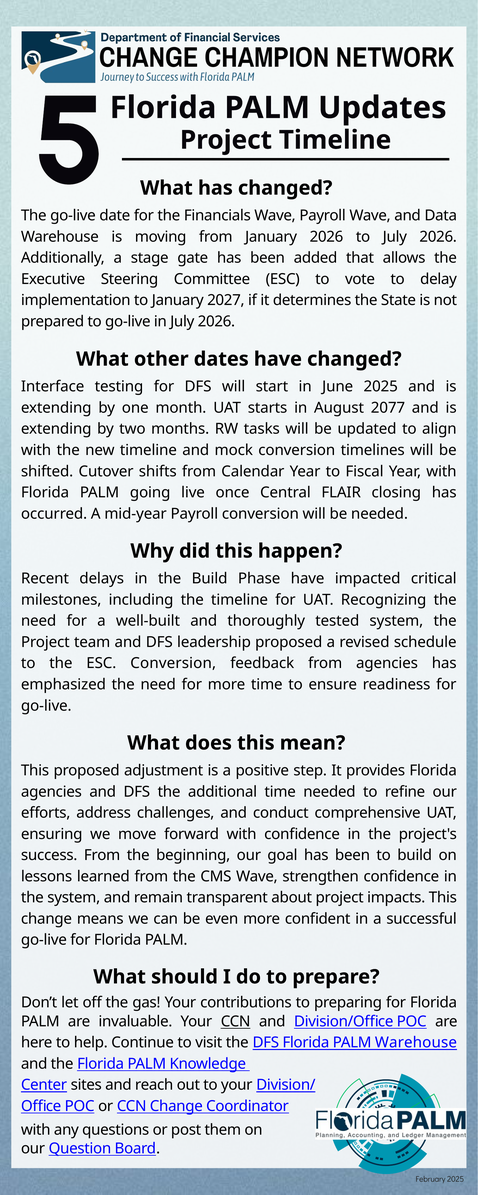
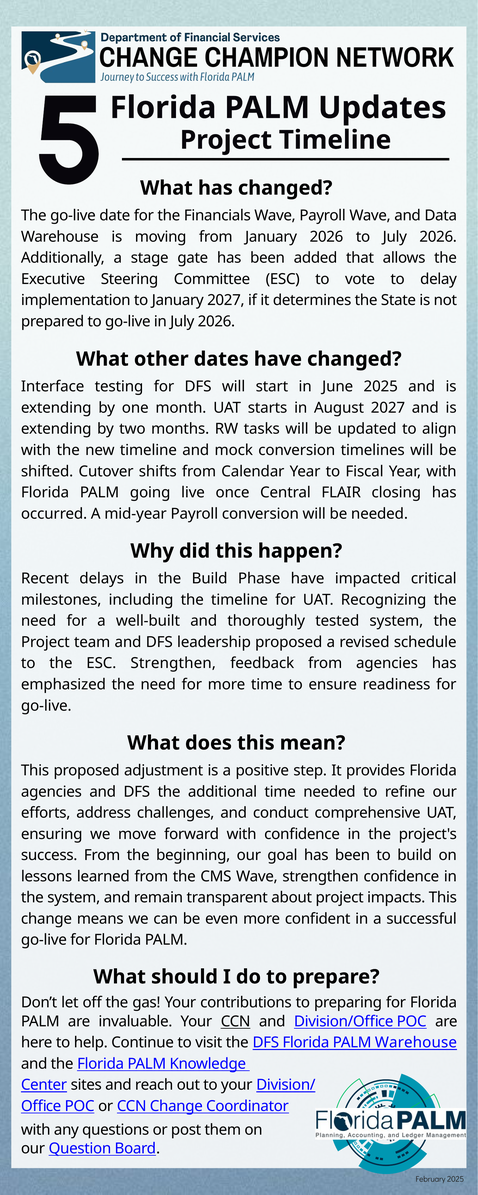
August 2077: 2077 -> 2027
ESC Conversion: Conversion -> Strengthen
